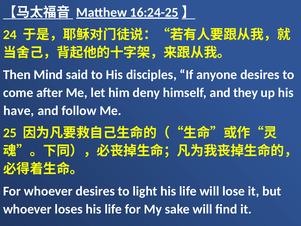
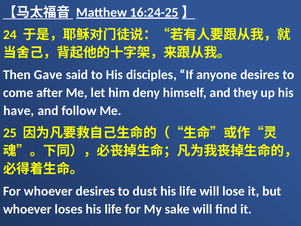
Mind: Mind -> Gave
light: light -> dust
